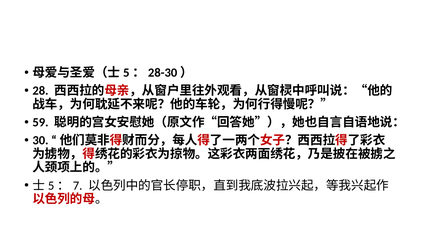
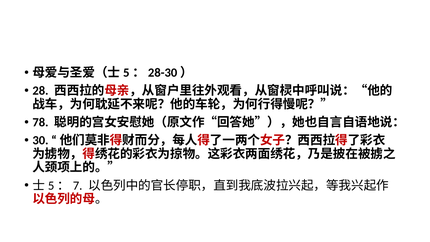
59: 59 -> 78
